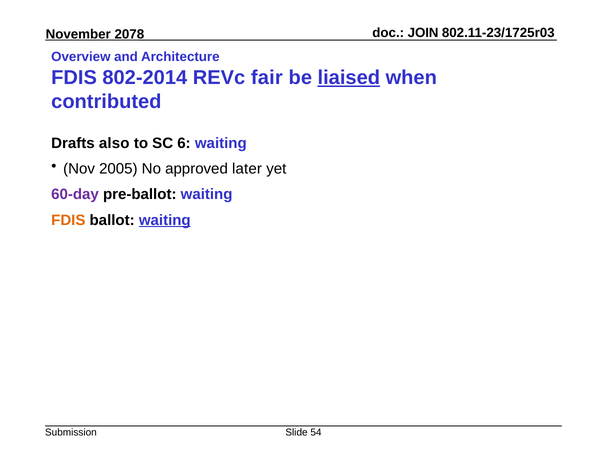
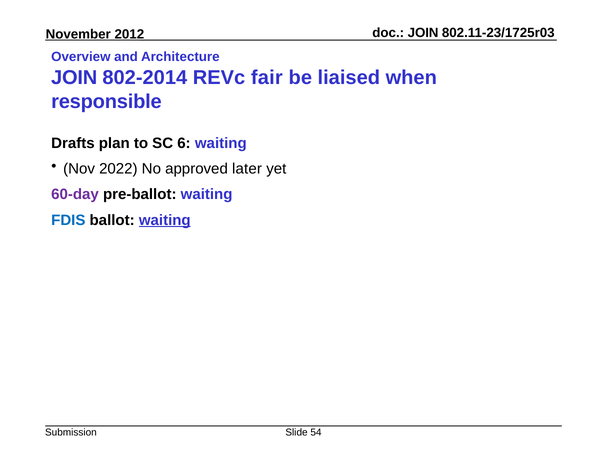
2078: 2078 -> 2012
FDIS at (74, 78): FDIS -> JOIN
liaised underline: present -> none
contributed: contributed -> responsible
also: also -> plan
2005: 2005 -> 2022
FDIS at (68, 220) colour: orange -> blue
